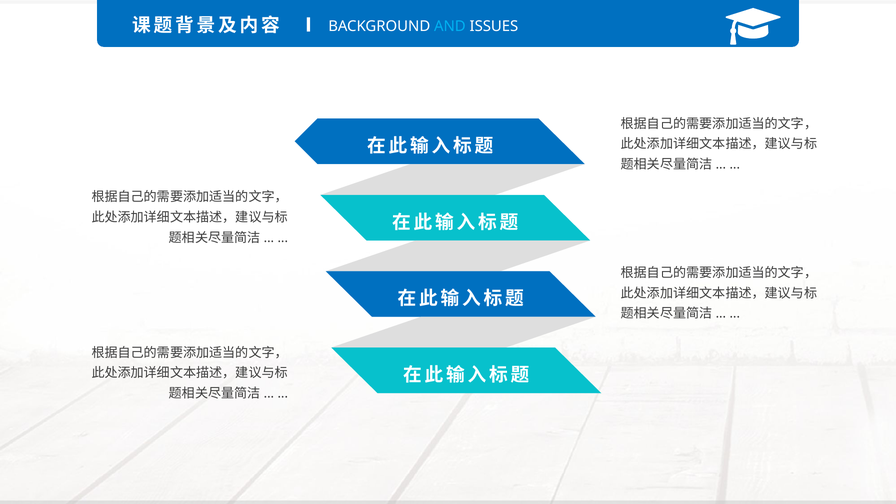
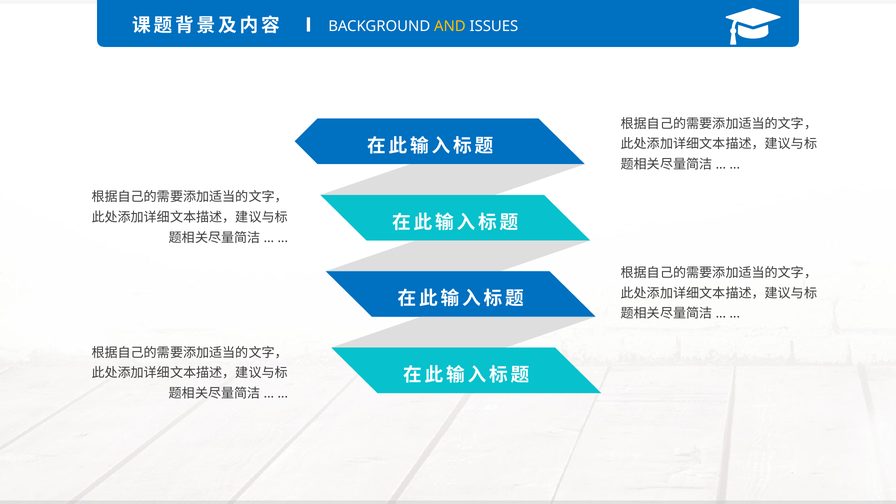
AND colour: light blue -> yellow
